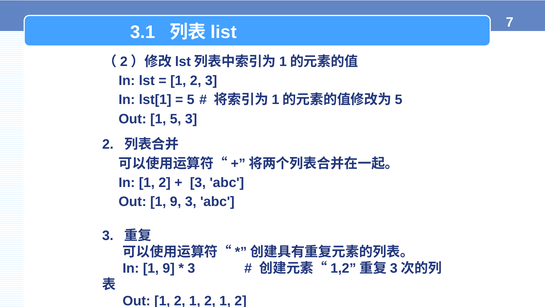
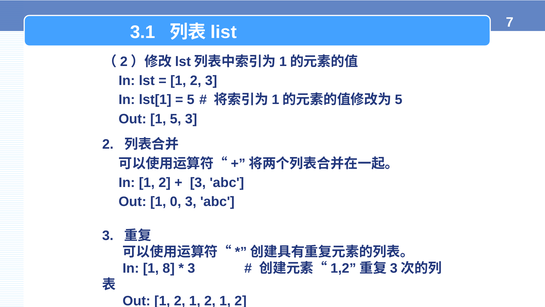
Out 1 9: 9 -> 0
In 1 9: 9 -> 8
